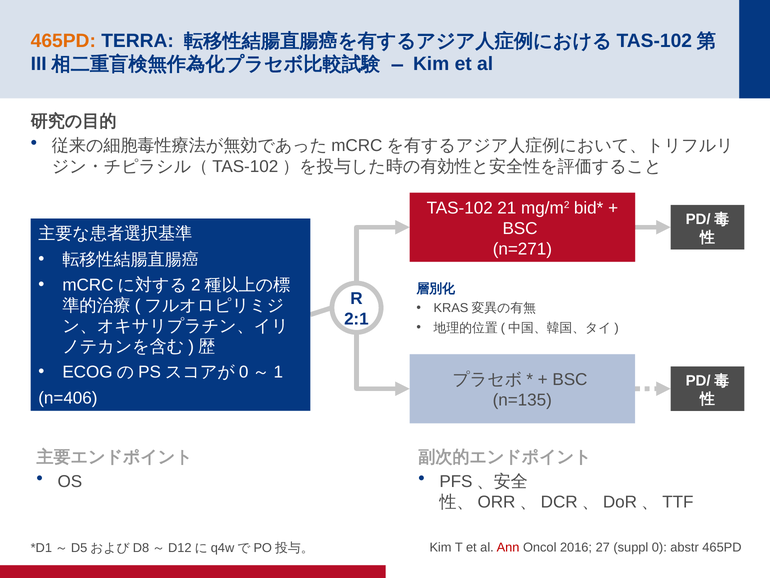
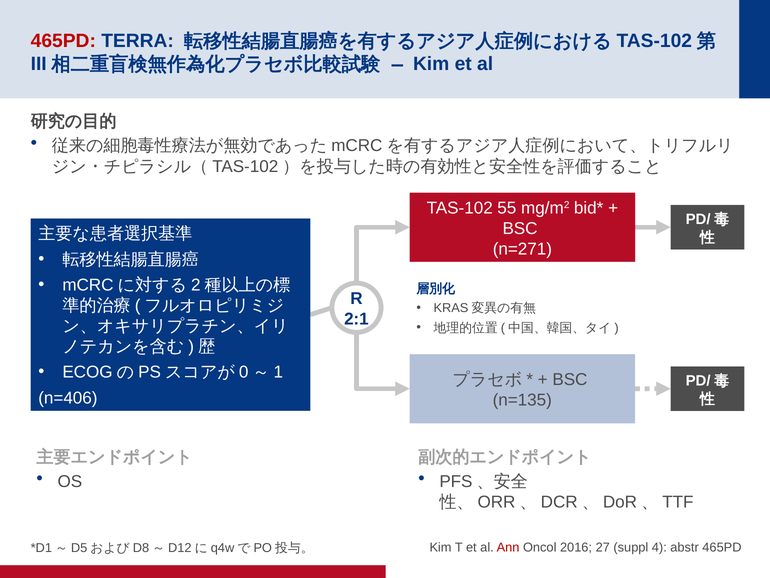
465PD at (63, 41) colour: orange -> red
21: 21 -> 55
0: 0 -> 4
